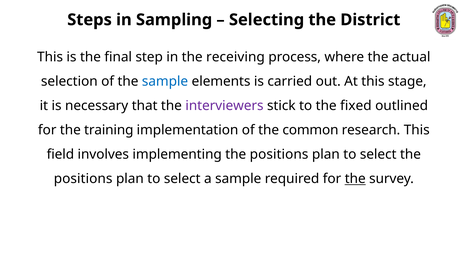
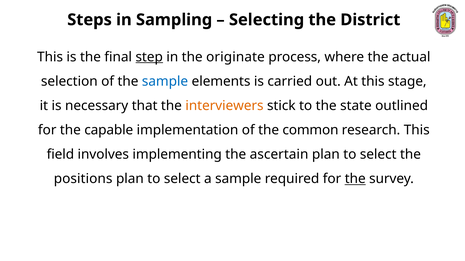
step underline: none -> present
receiving: receiving -> originate
interviewers colour: purple -> orange
fixed: fixed -> state
training: training -> capable
implementing the positions: positions -> ascertain
